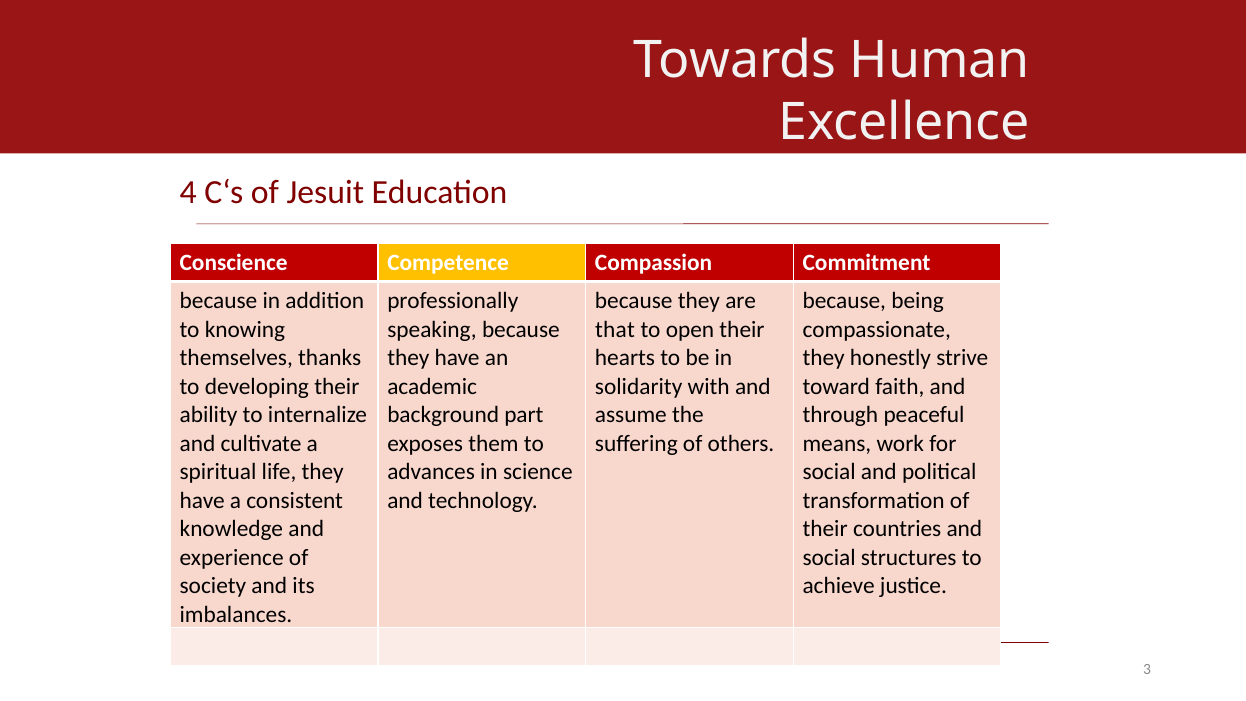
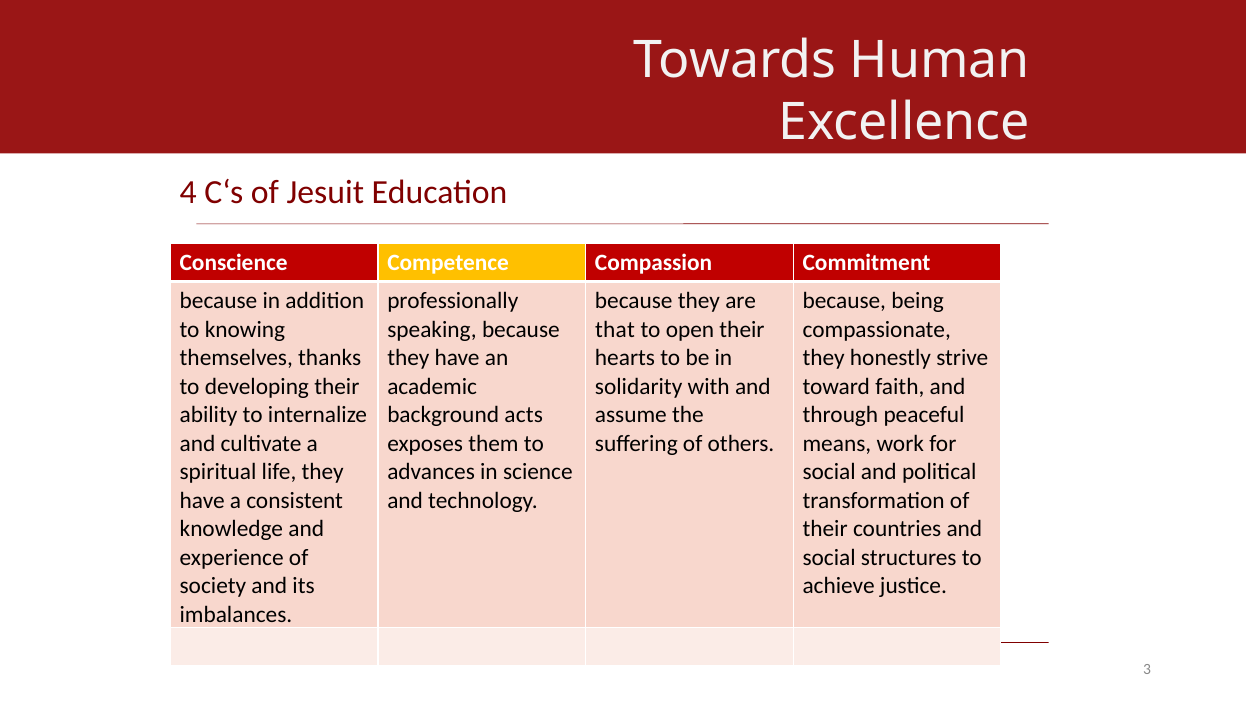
part: part -> acts
